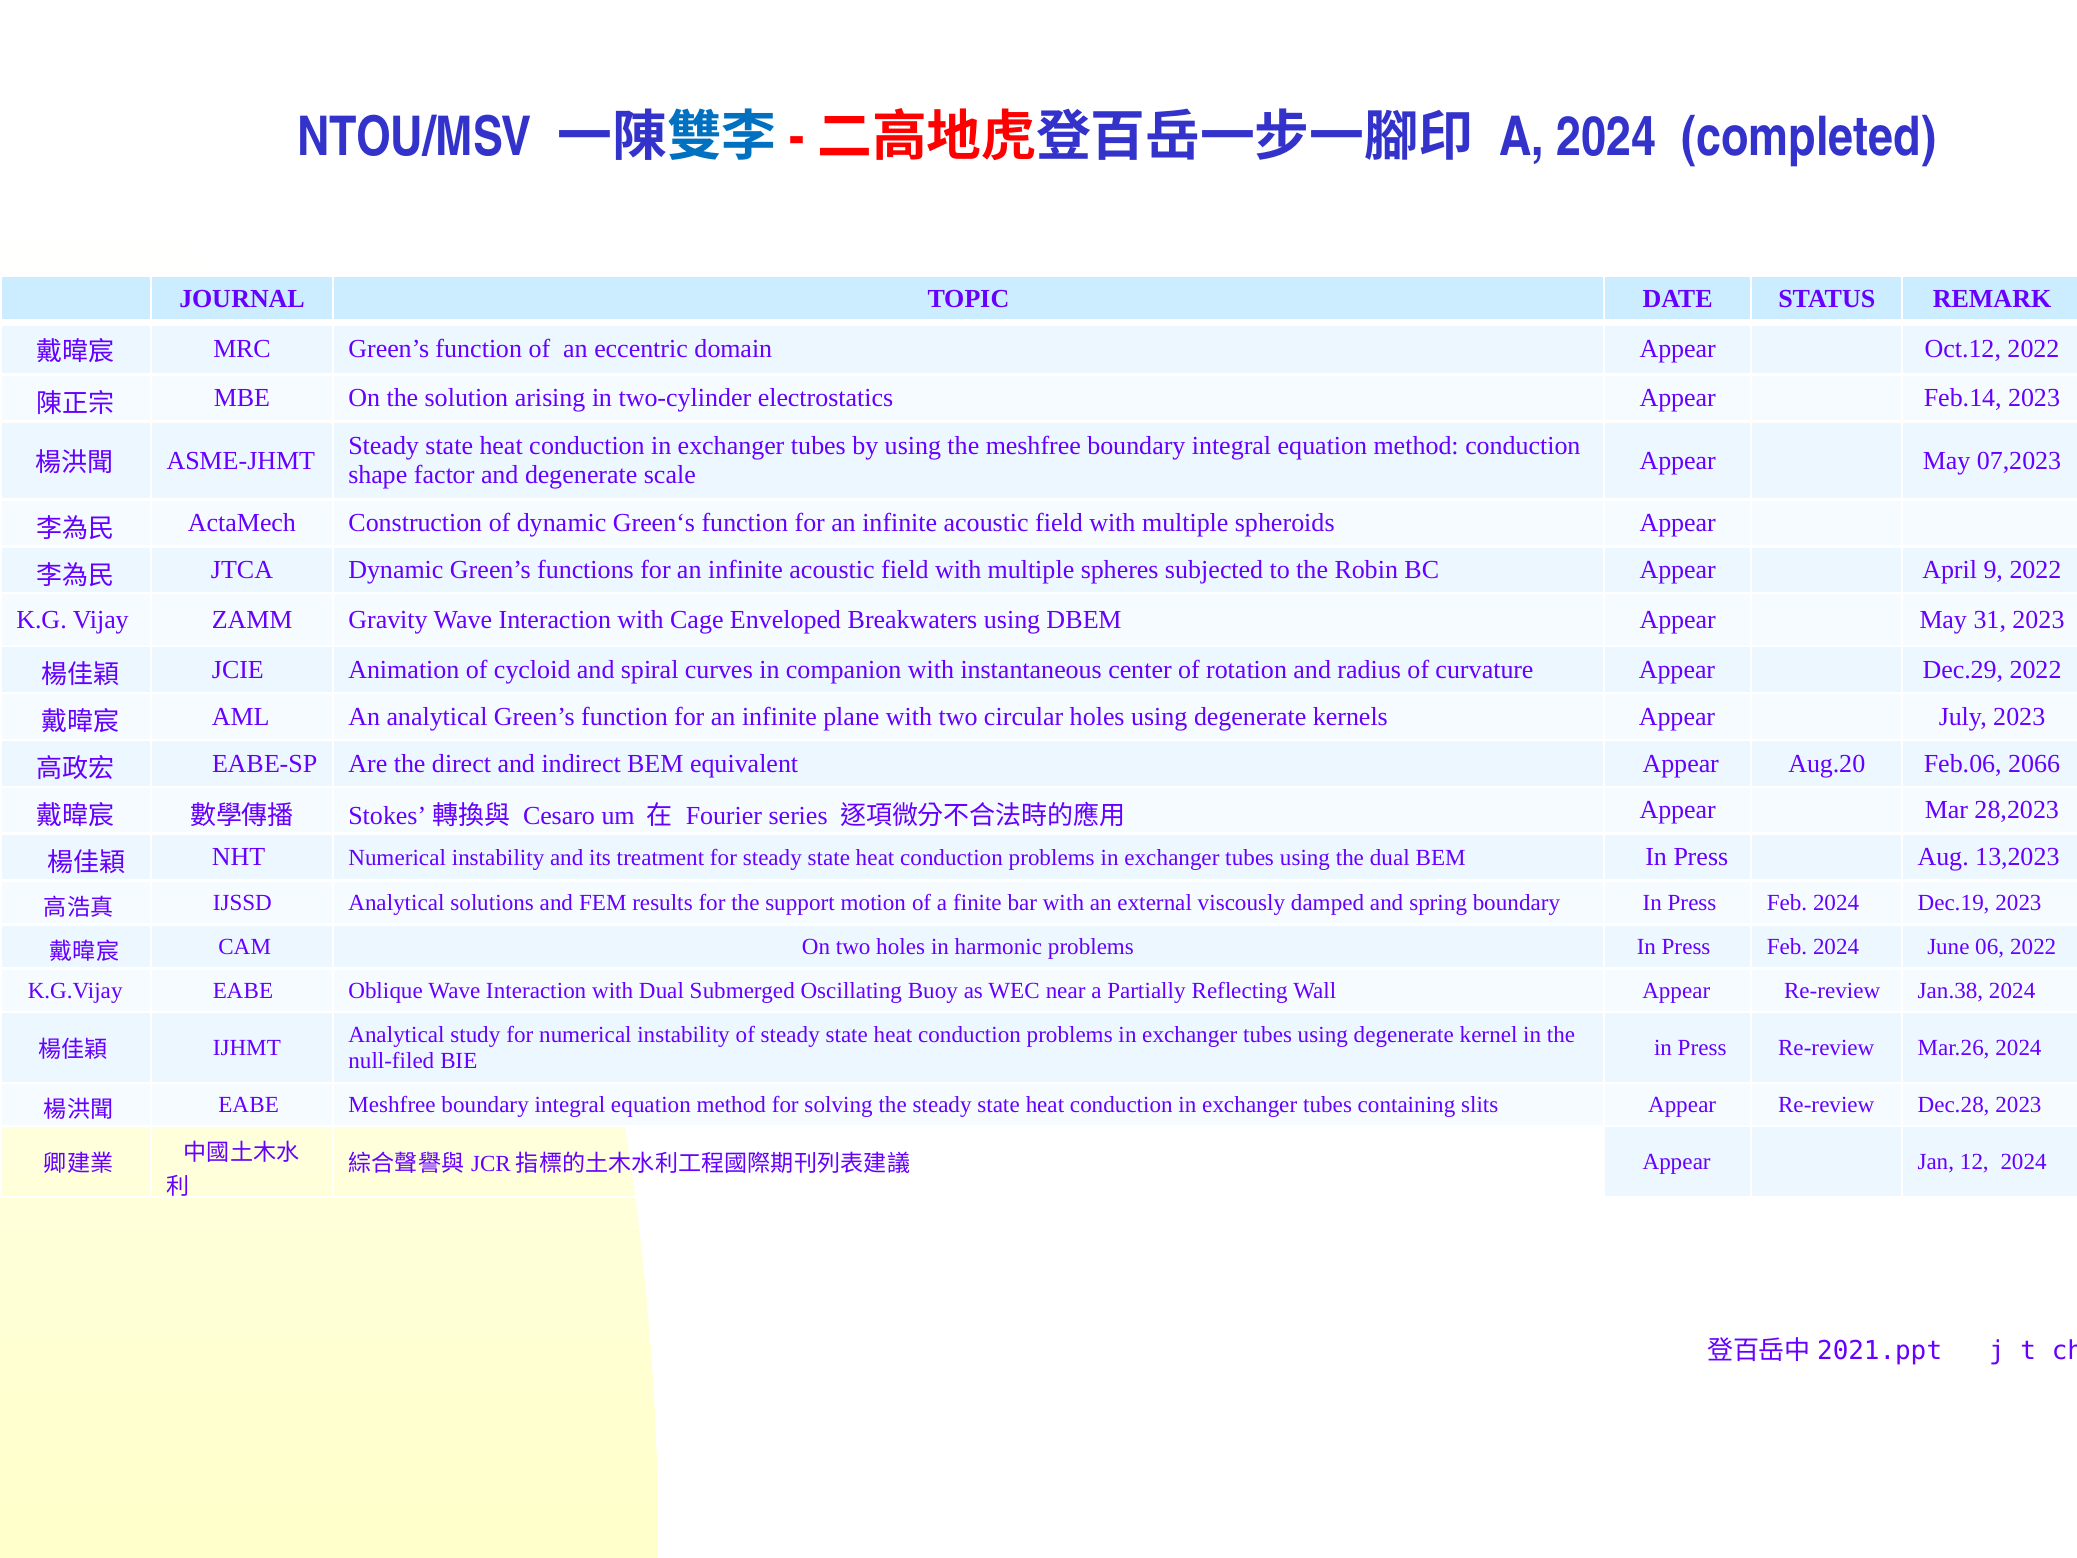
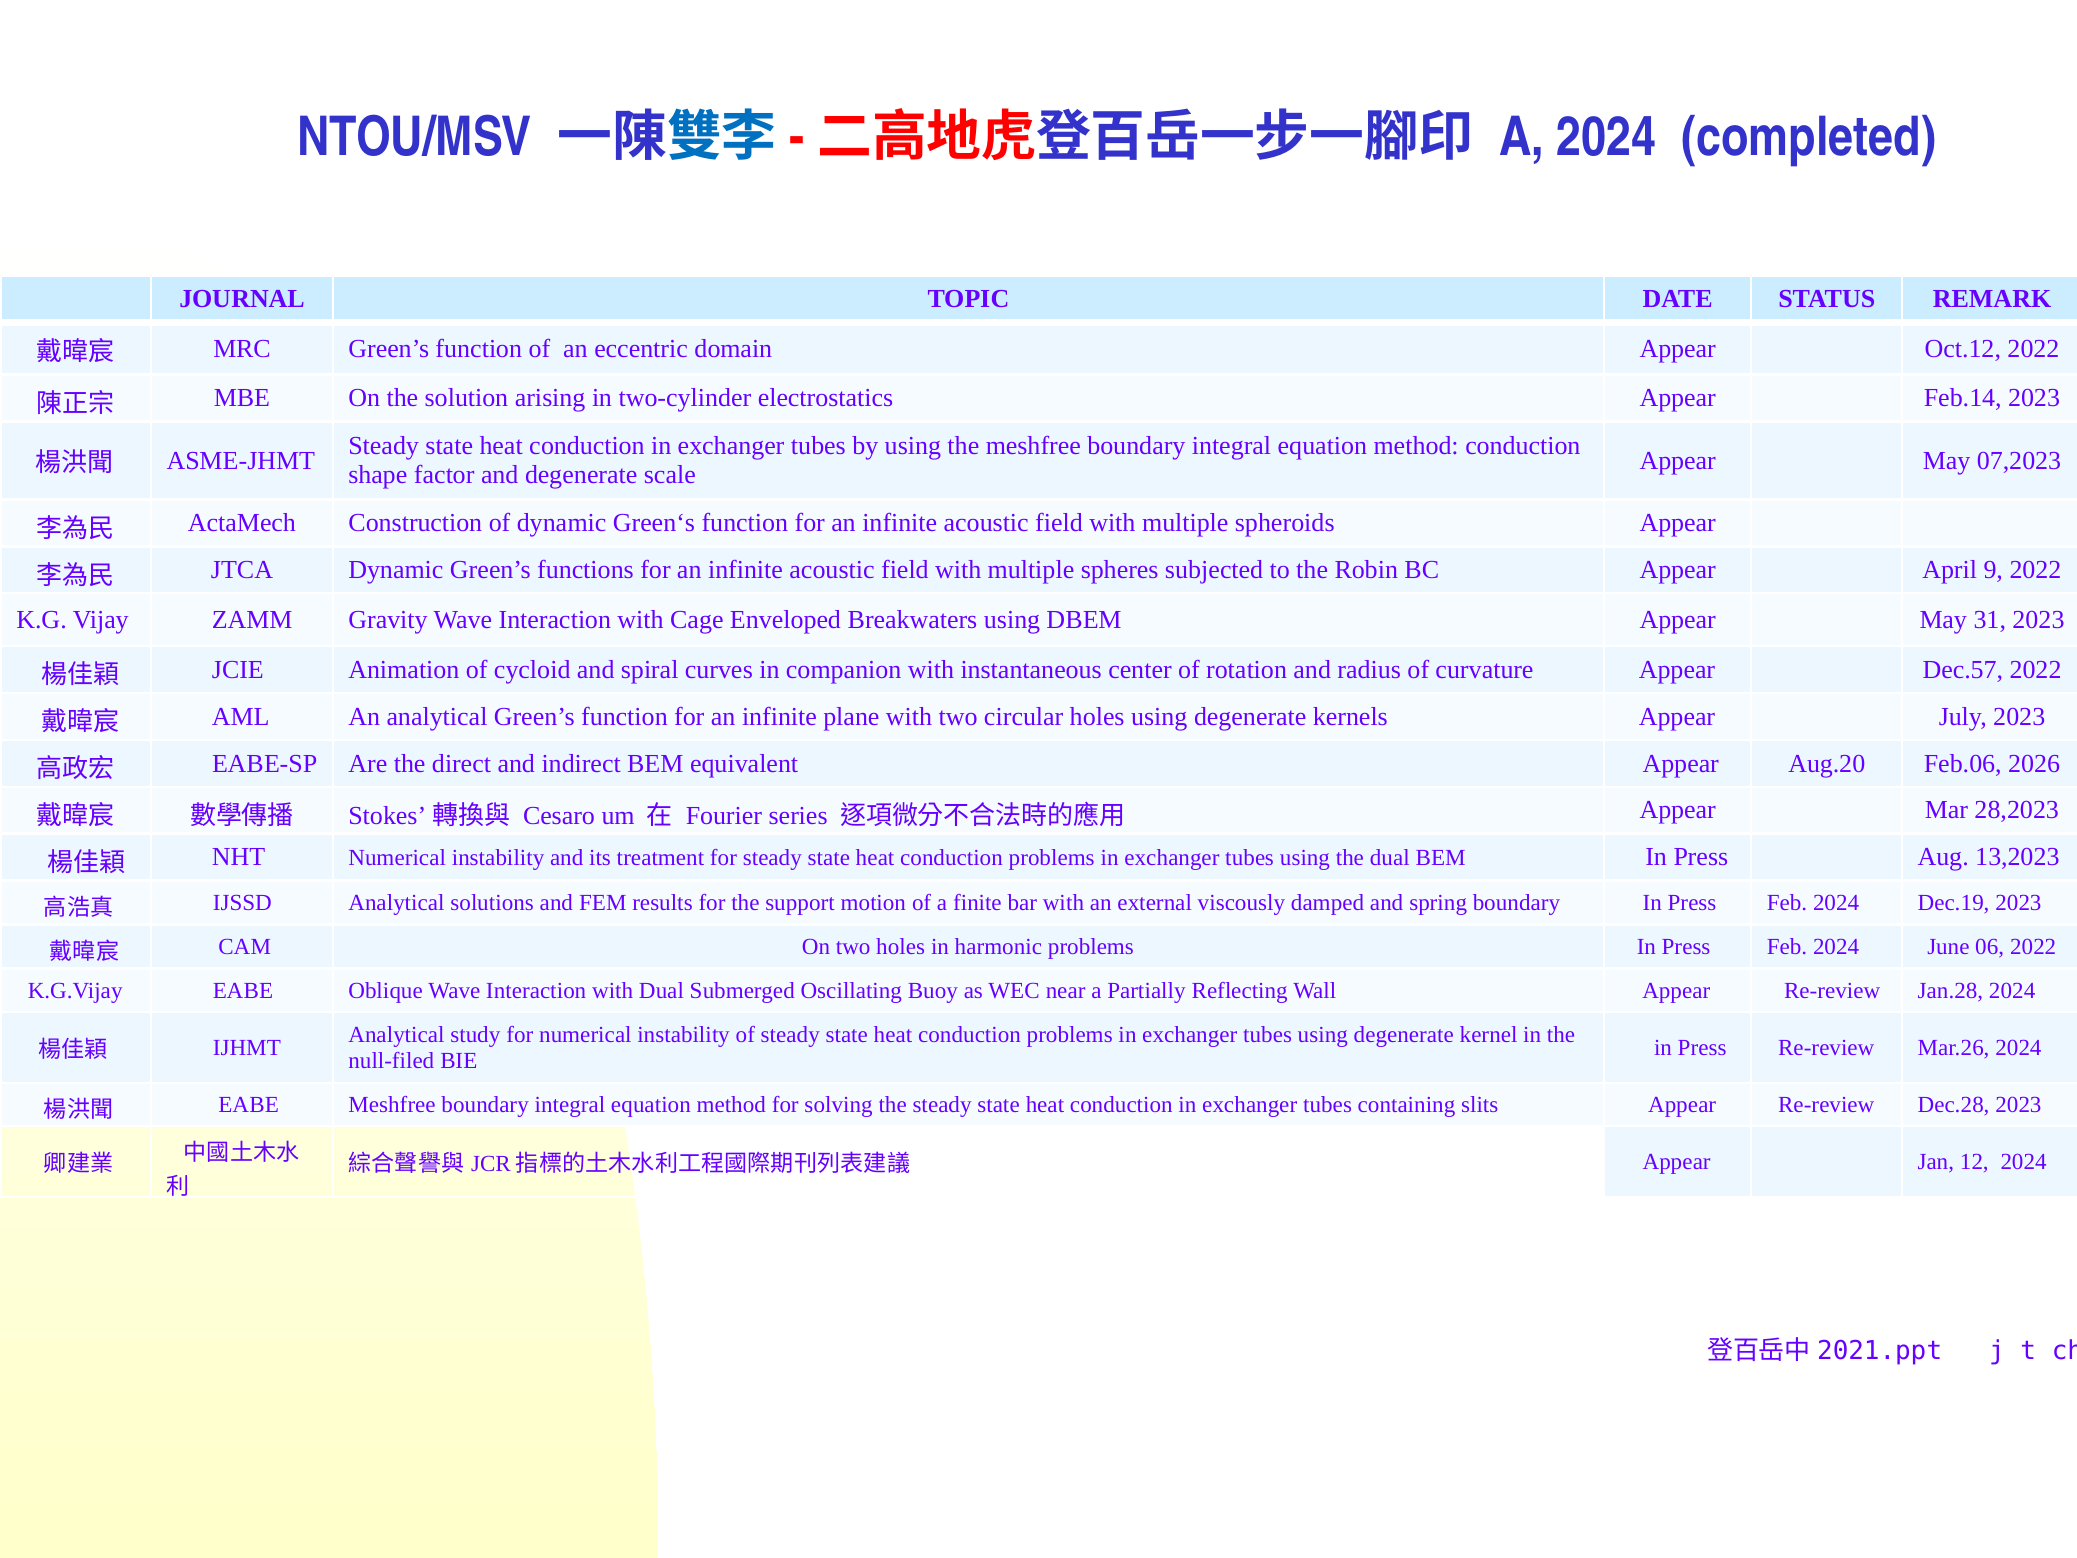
Dec.29: Dec.29 -> Dec.57
2066: 2066 -> 2026
Jan.38: Jan.38 -> Jan.28
